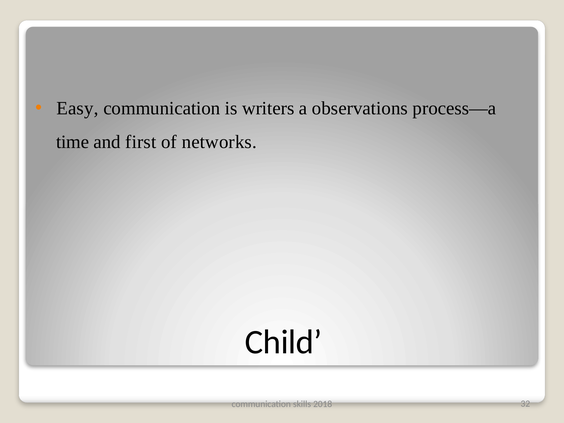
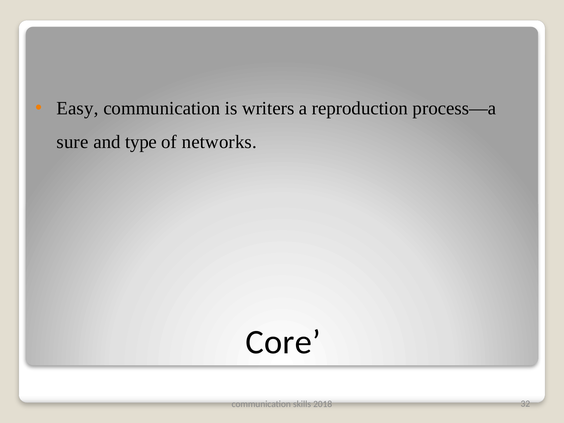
observations: observations -> reproduction
time: time -> sure
first: first -> type
Child: Child -> Core
